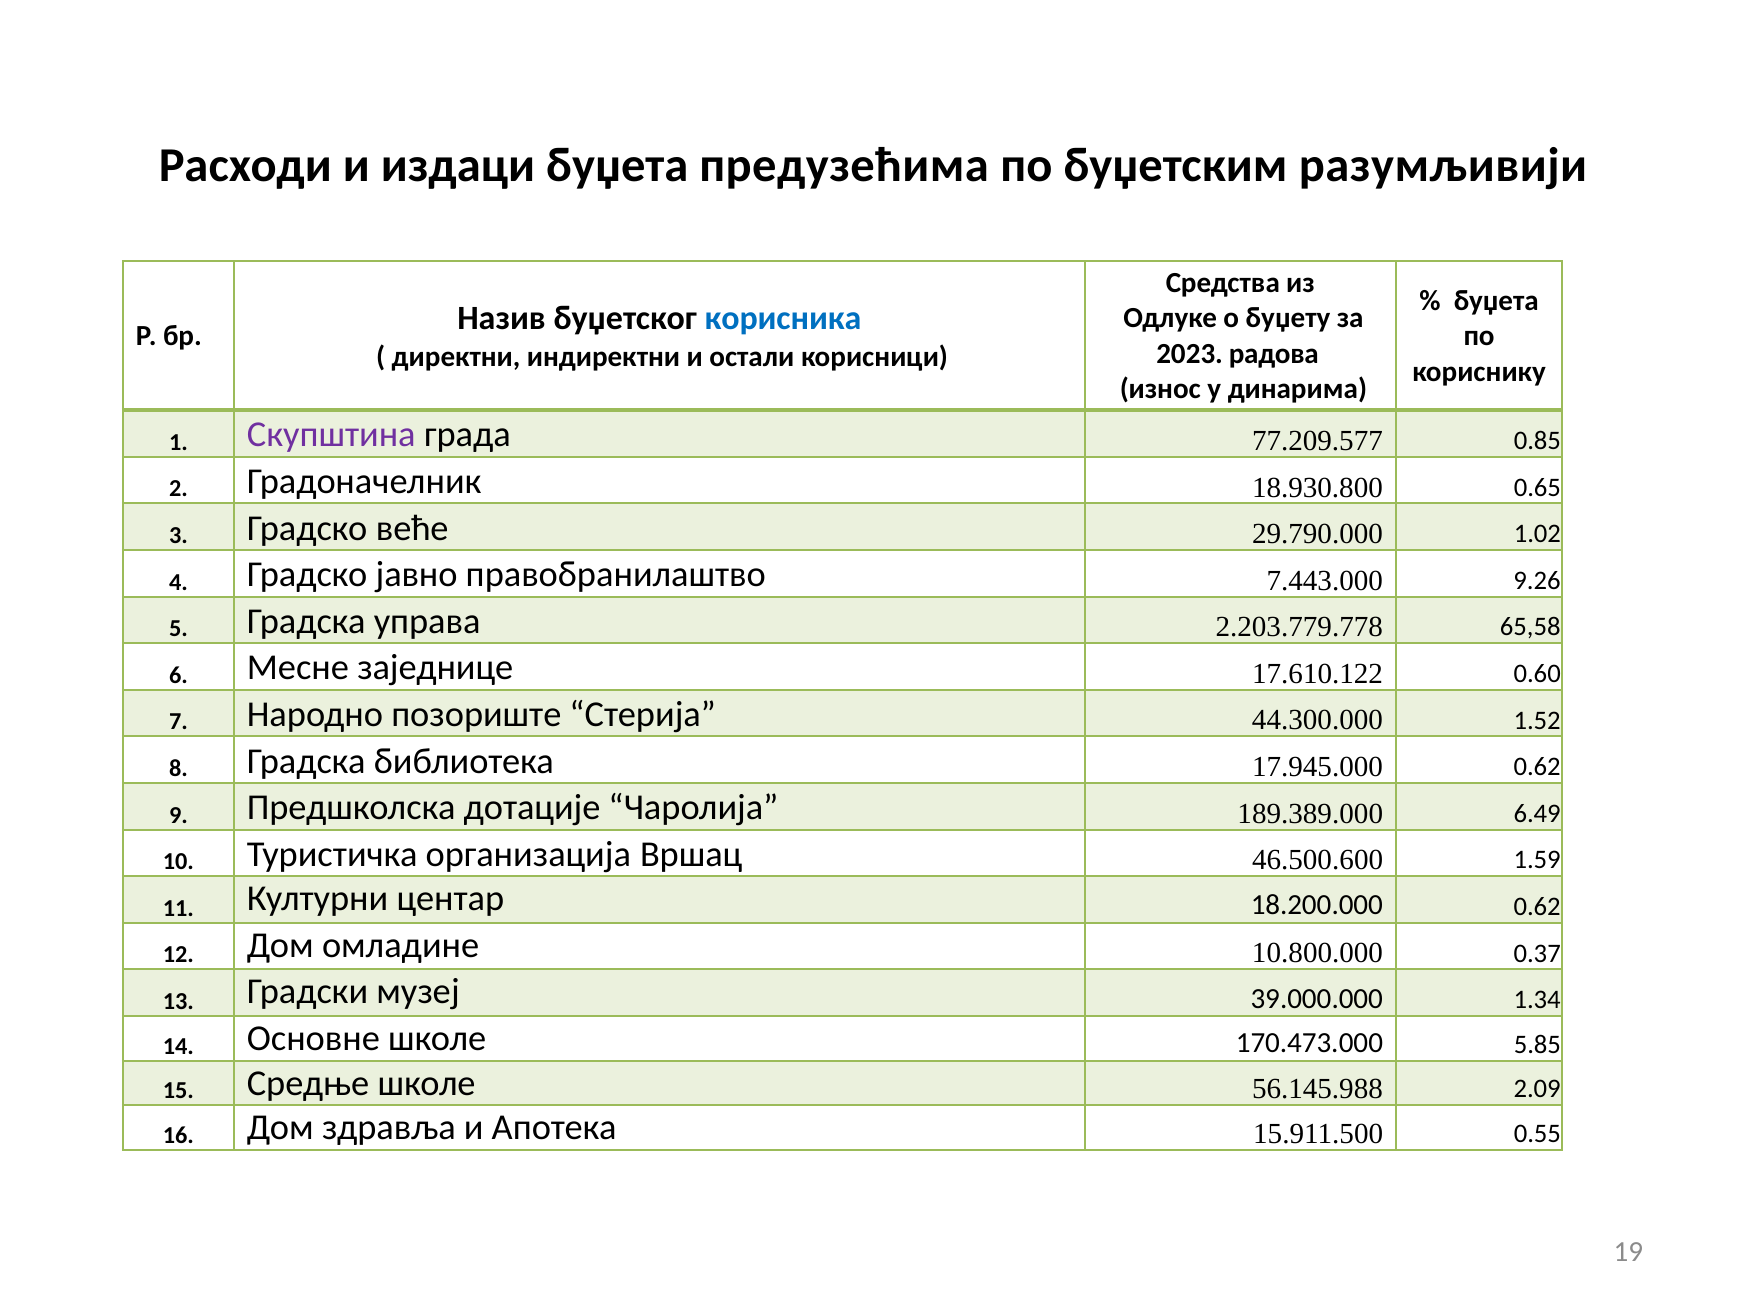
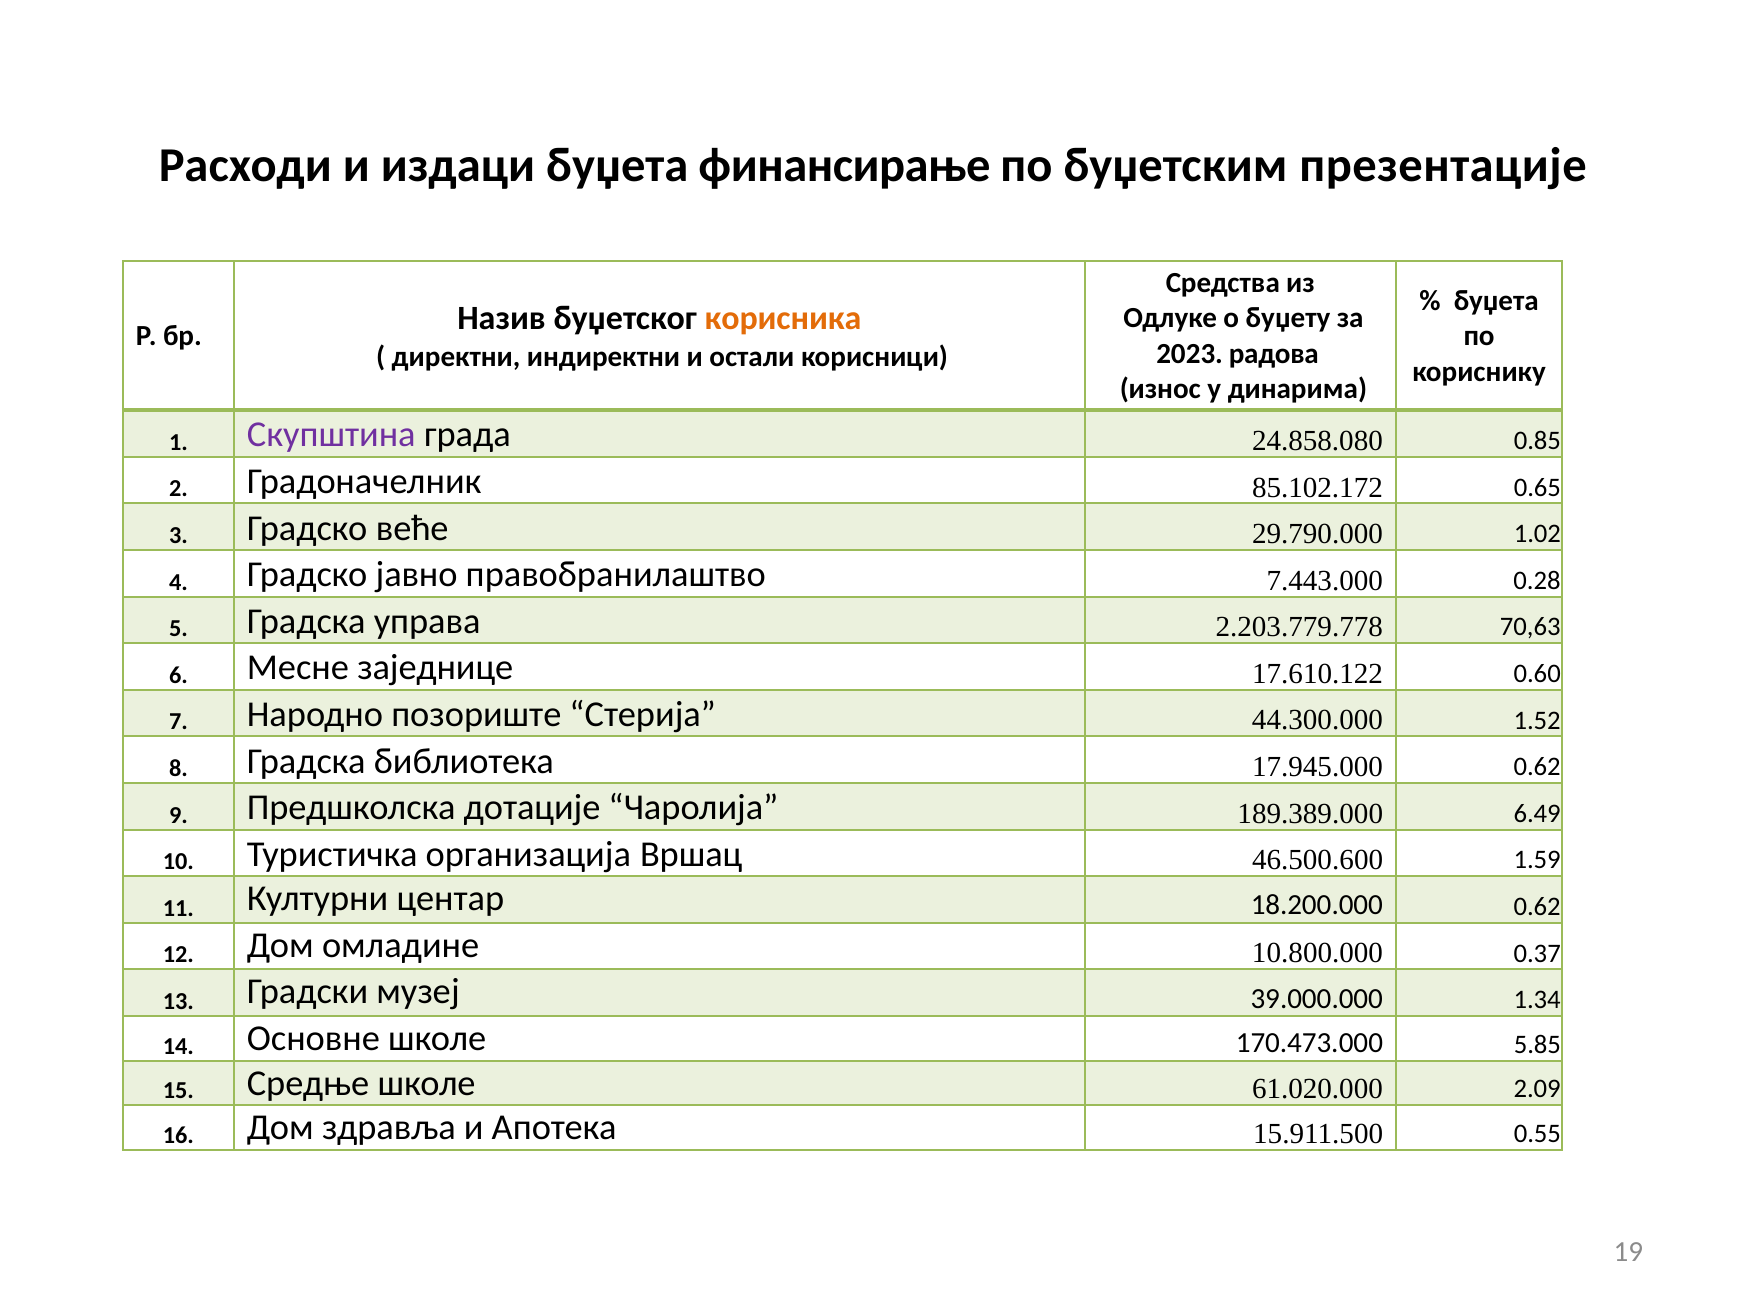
предузећима: предузећима -> финансирање
разумљивији: разумљивији -> презентације
корисника colour: blue -> orange
77.209.577: 77.209.577 -> 24.858.080
18.930.800: 18.930.800 -> 85.102.172
9.26: 9.26 -> 0.28
65,58: 65,58 -> 70,63
56.145.988: 56.145.988 -> 61.020.000
